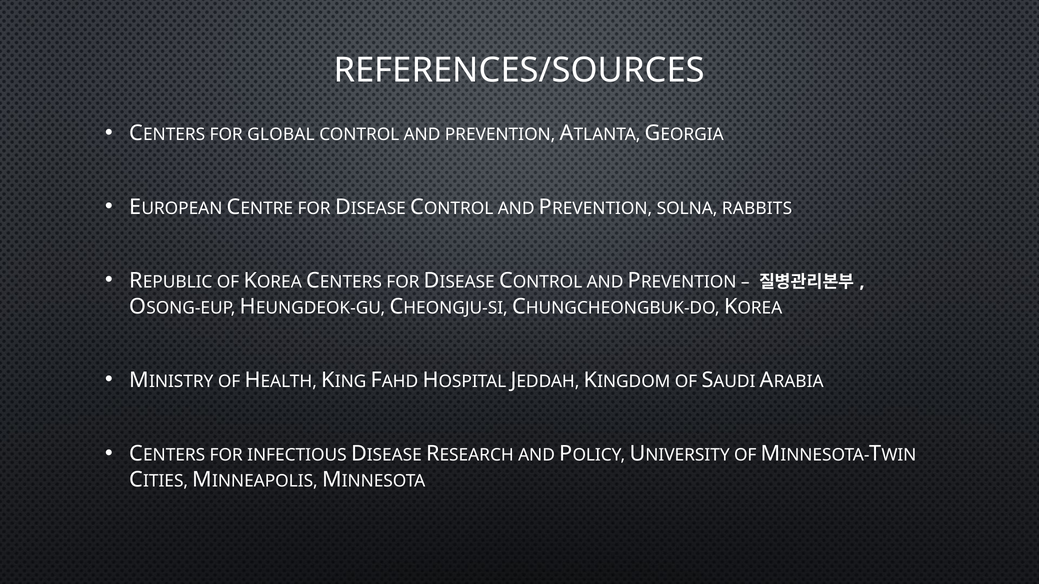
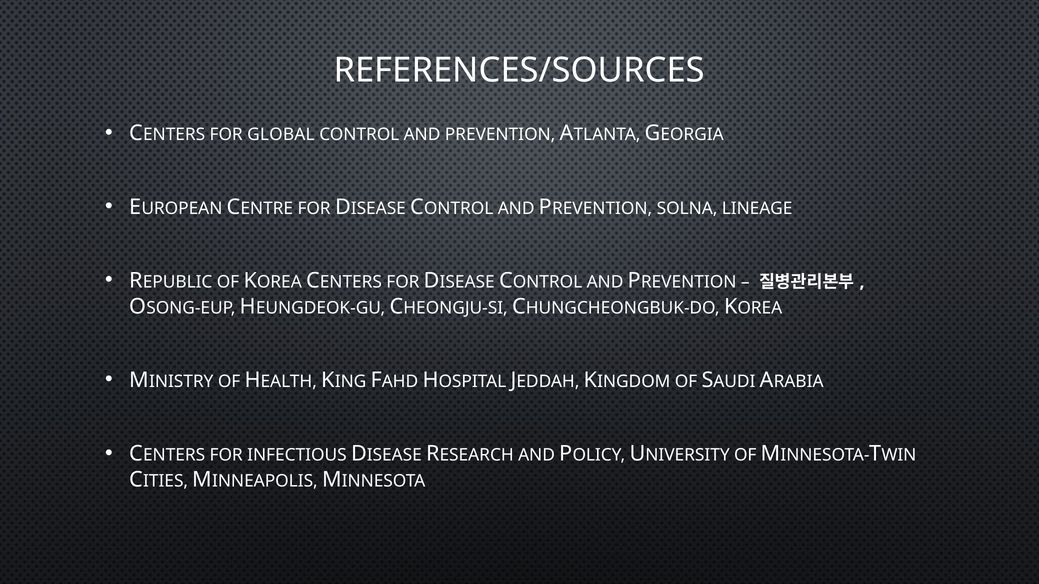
RABBITS: RABBITS -> LINEAGE
